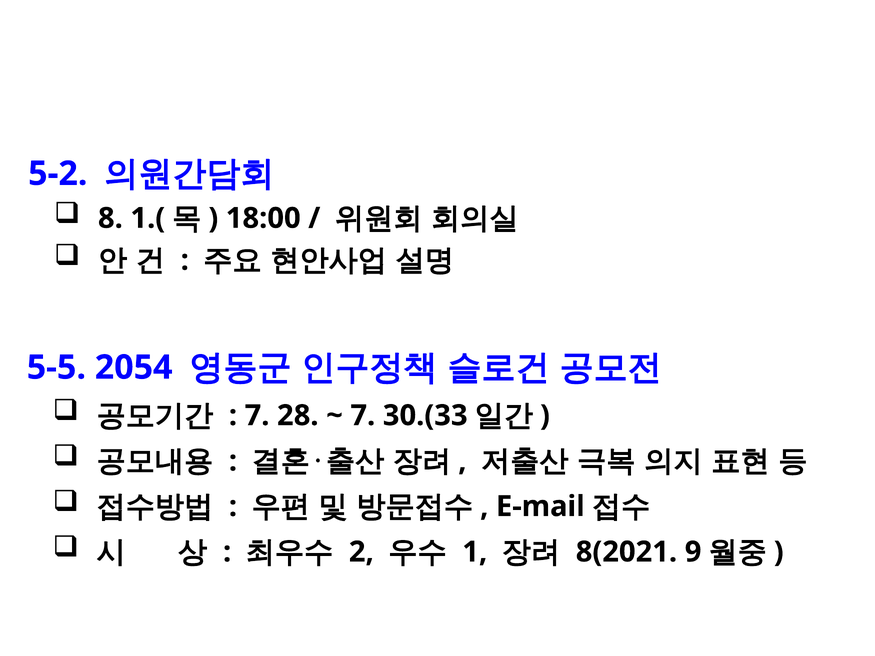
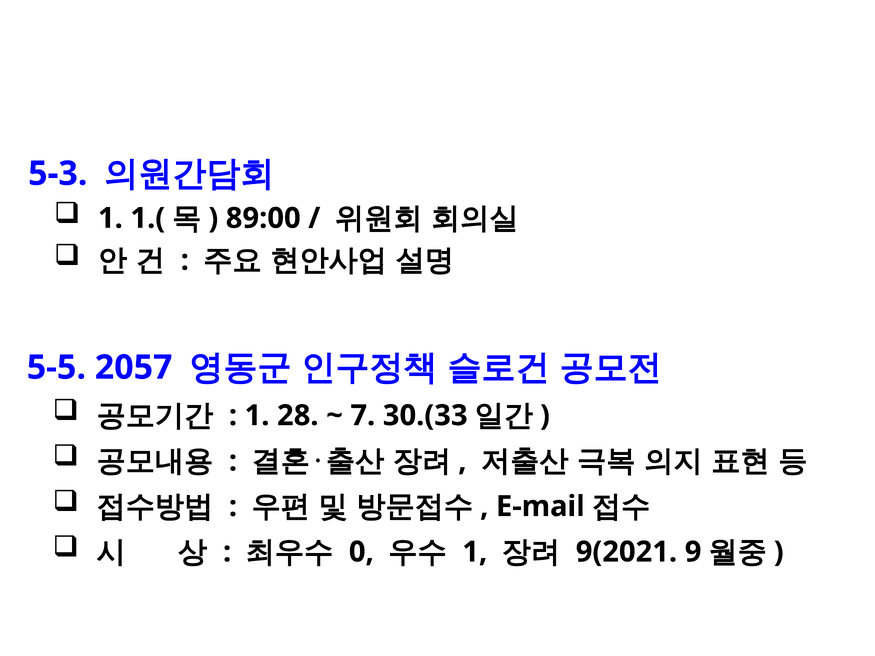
5-2: 5-2 -> 5-3
8 at (110, 218): 8 -> 1
18:00: 18:00 -> 89:00
2054: 2054 -> 2057
7 at (257, 416): 7 -> 1
2: 2 -> 0
8(2021: 8(2021 -> 9(2021
